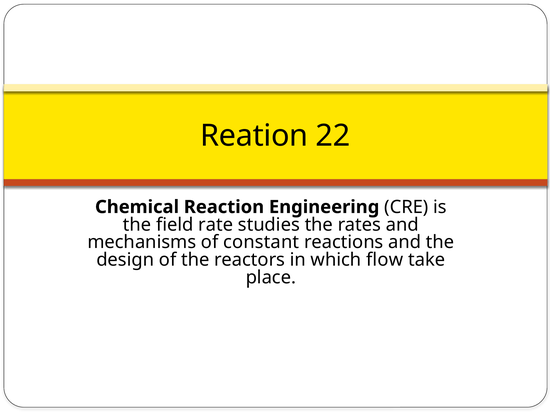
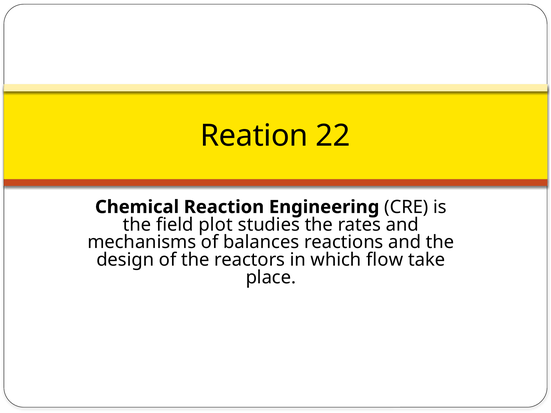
rate: rate -> plot
constant: constant -> balances
